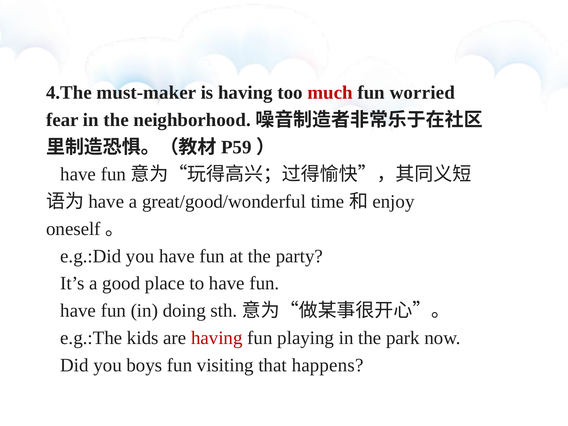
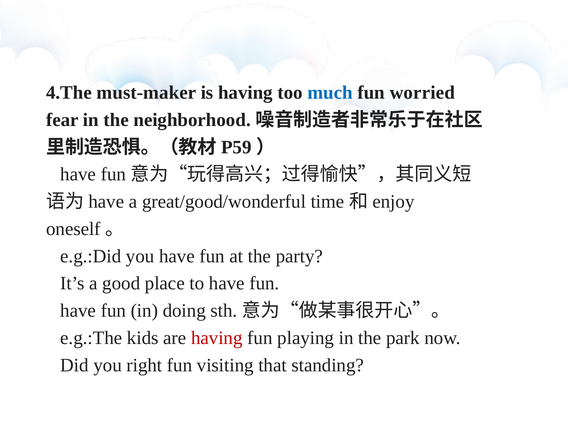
much colour: red -> blue
boys: boys -> right
happens: happens -> standing
